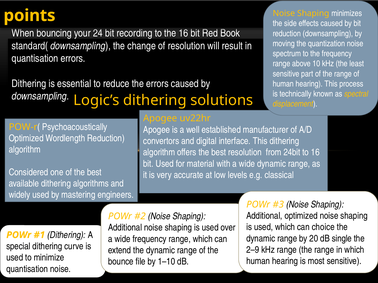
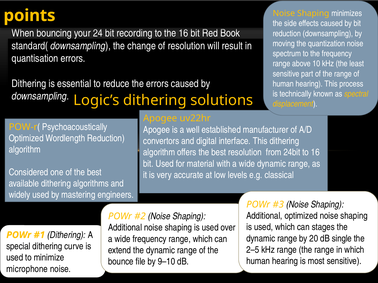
choice: choice -> stages
2–9: 2–9 -> 2–5
1–10: 1–10 -> 9–10
quantisation at (27, 269): quantisation -> microphone
